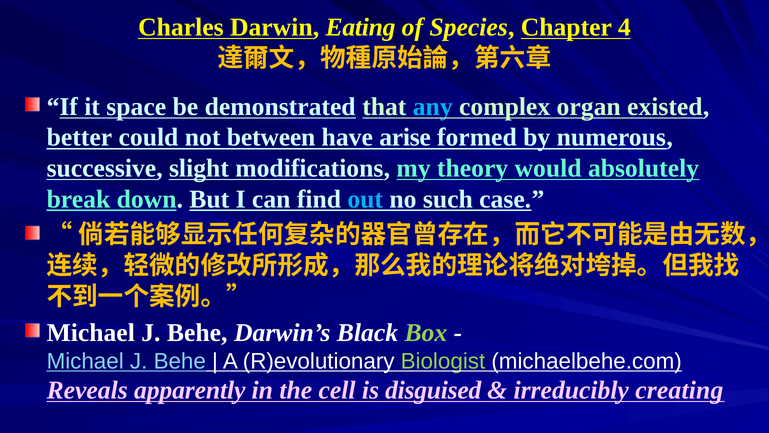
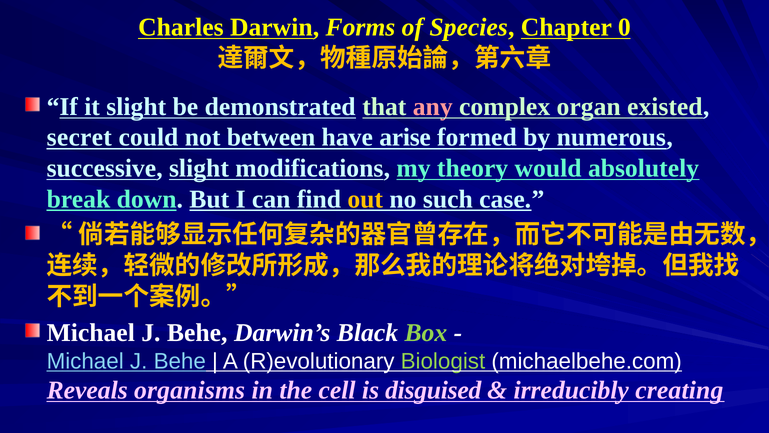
Eating: Eating -> Forms
4: 4 -> 0
it space: space -> slight
any colour: light blue -> pink
better: better -> secret
out colour: light blue -> yellow
apparently: apparently -> organisms
